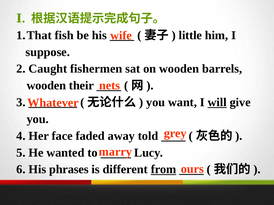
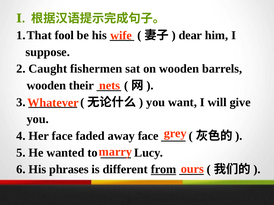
fish: fish -> fool
little: little -> dear
will underline: present -> none
away told: told -> face
